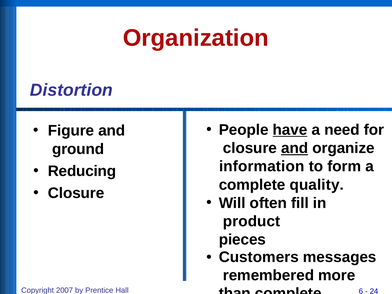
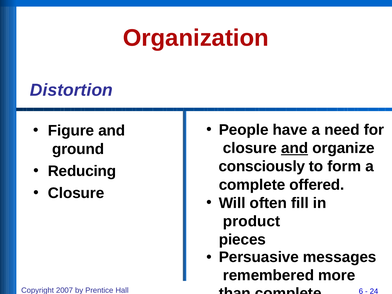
have underline: present -> none
information: information -> consciously
quality: quality -> offered
Customers: Customers -> Persuasive
